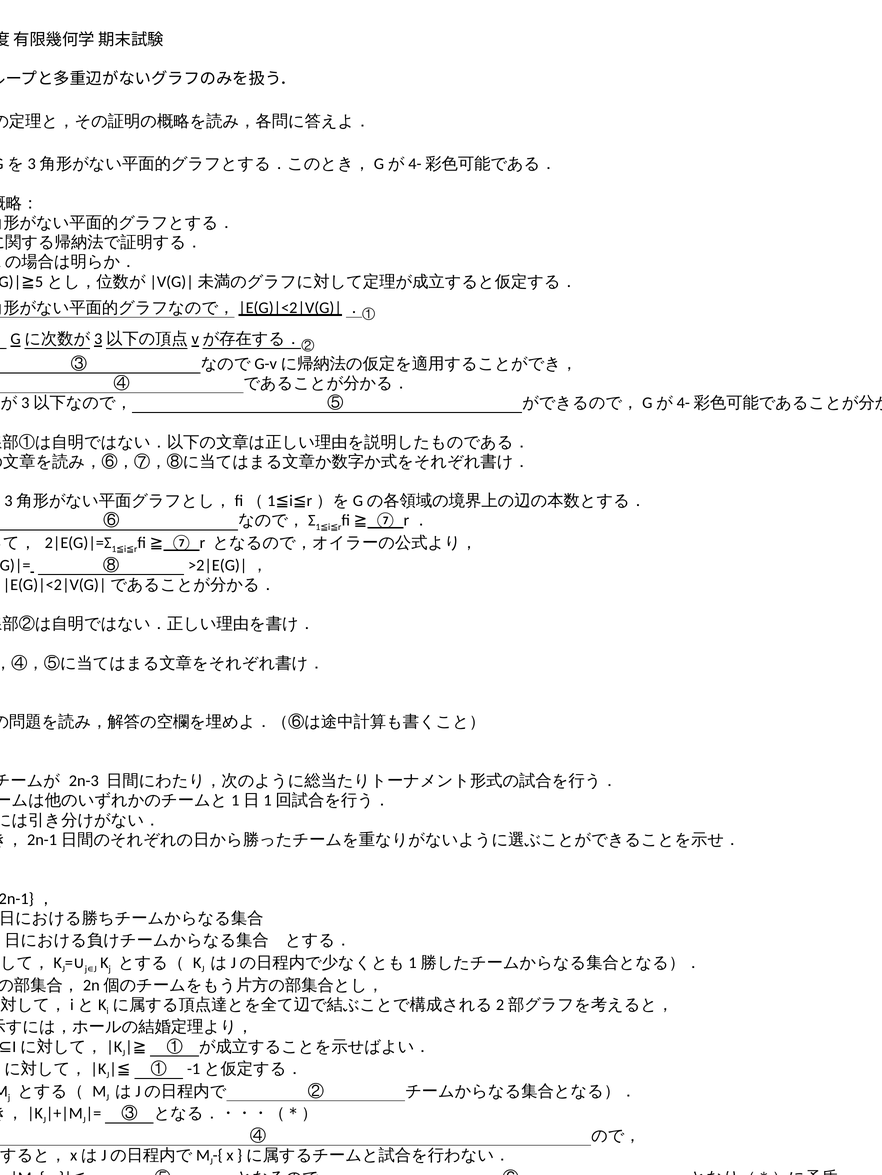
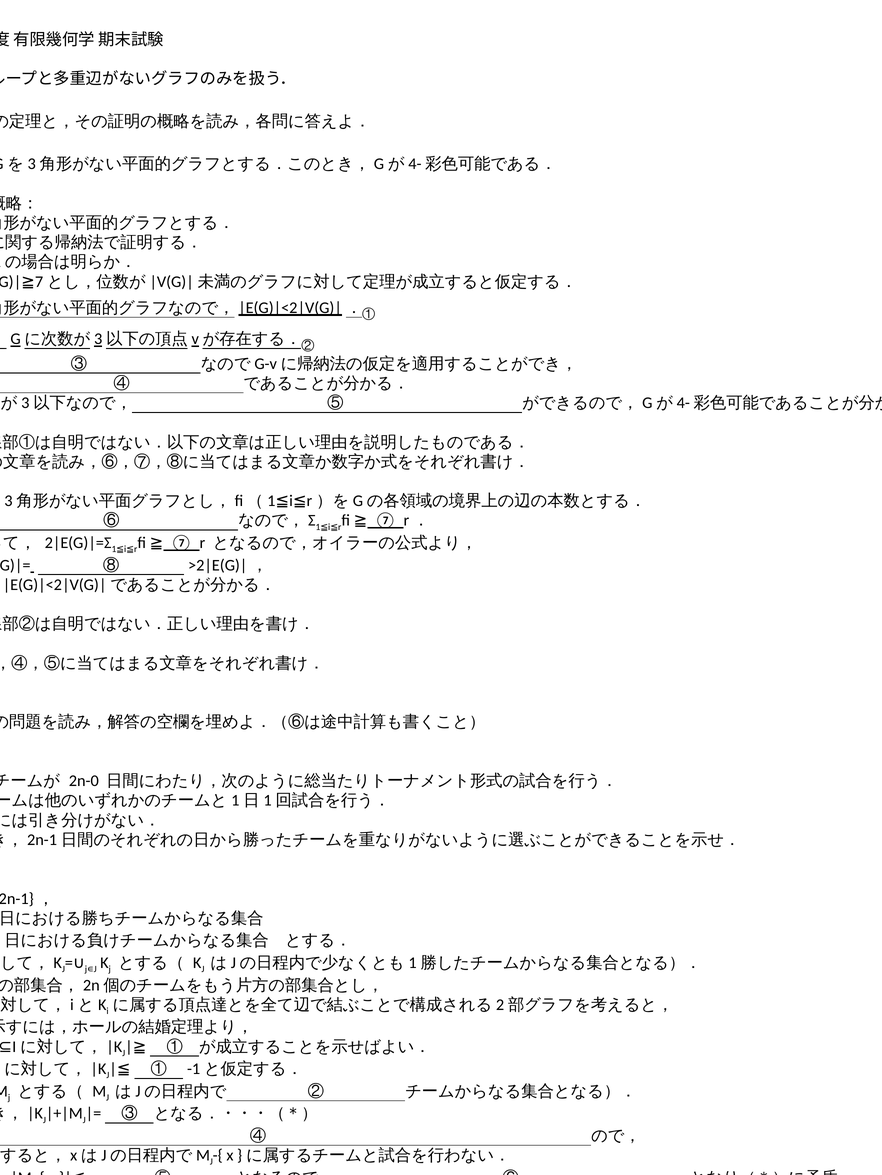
5: 5 -> 7
2n-3: 2n-3 -> 2n-0
